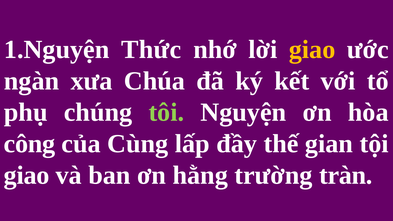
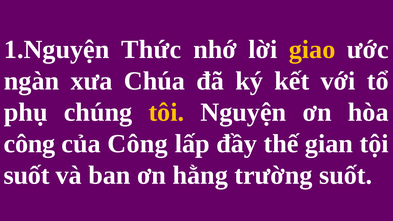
tôi colour: light green -> yellow
của Cùng: Cùng -> Công
giao at (27, 175): giao -> suốt
trường tràn: tràn -> suốt
